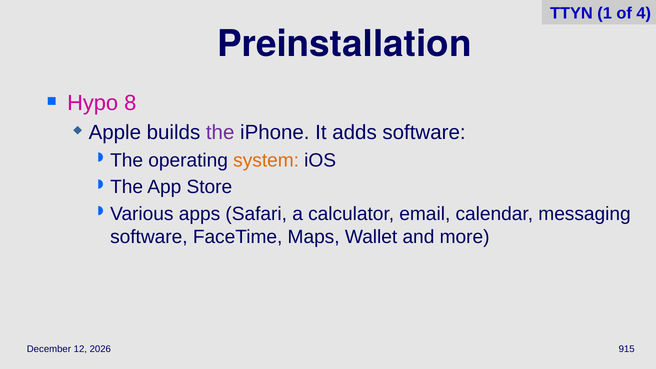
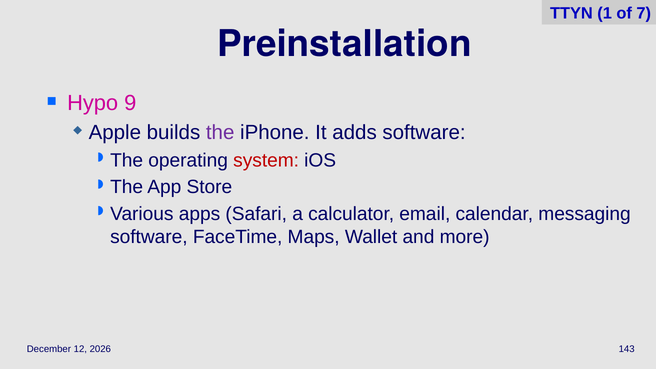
4: 4 -> 7
8: 8 -> 9
system colour: orange -> red
915: 915 -> 143
